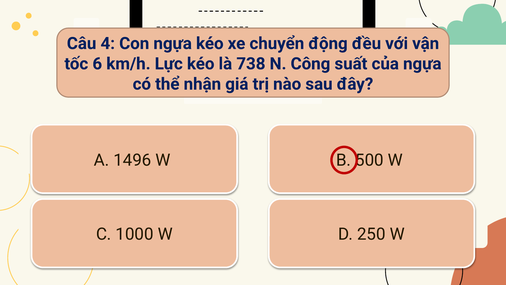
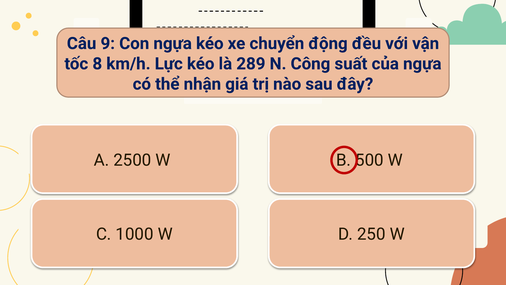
4: 4 -> 9
6: 6 -> 8
738: 738 -> 289
1496: 1496 -> 2500
